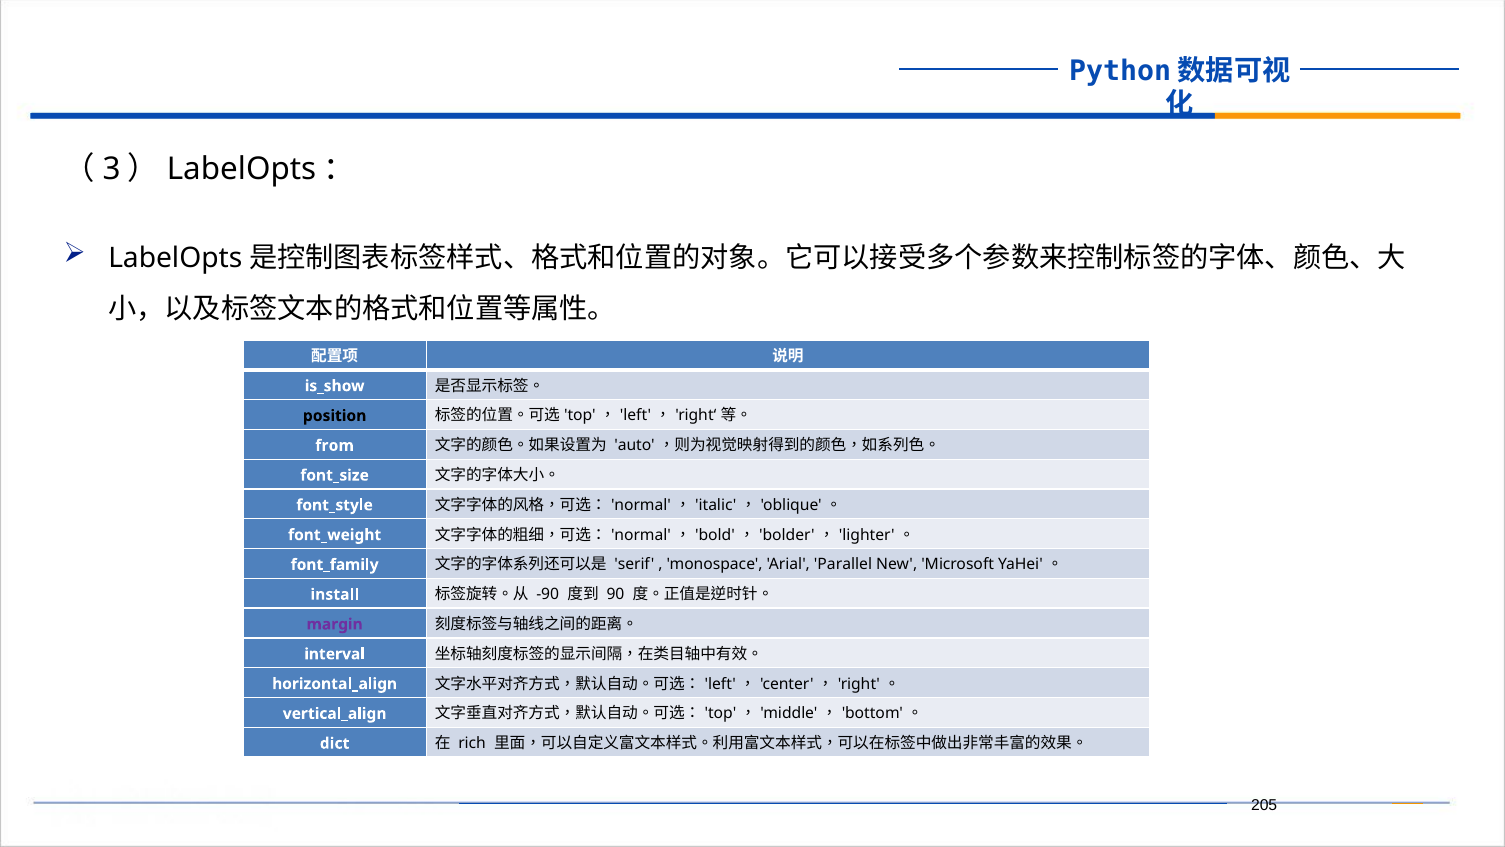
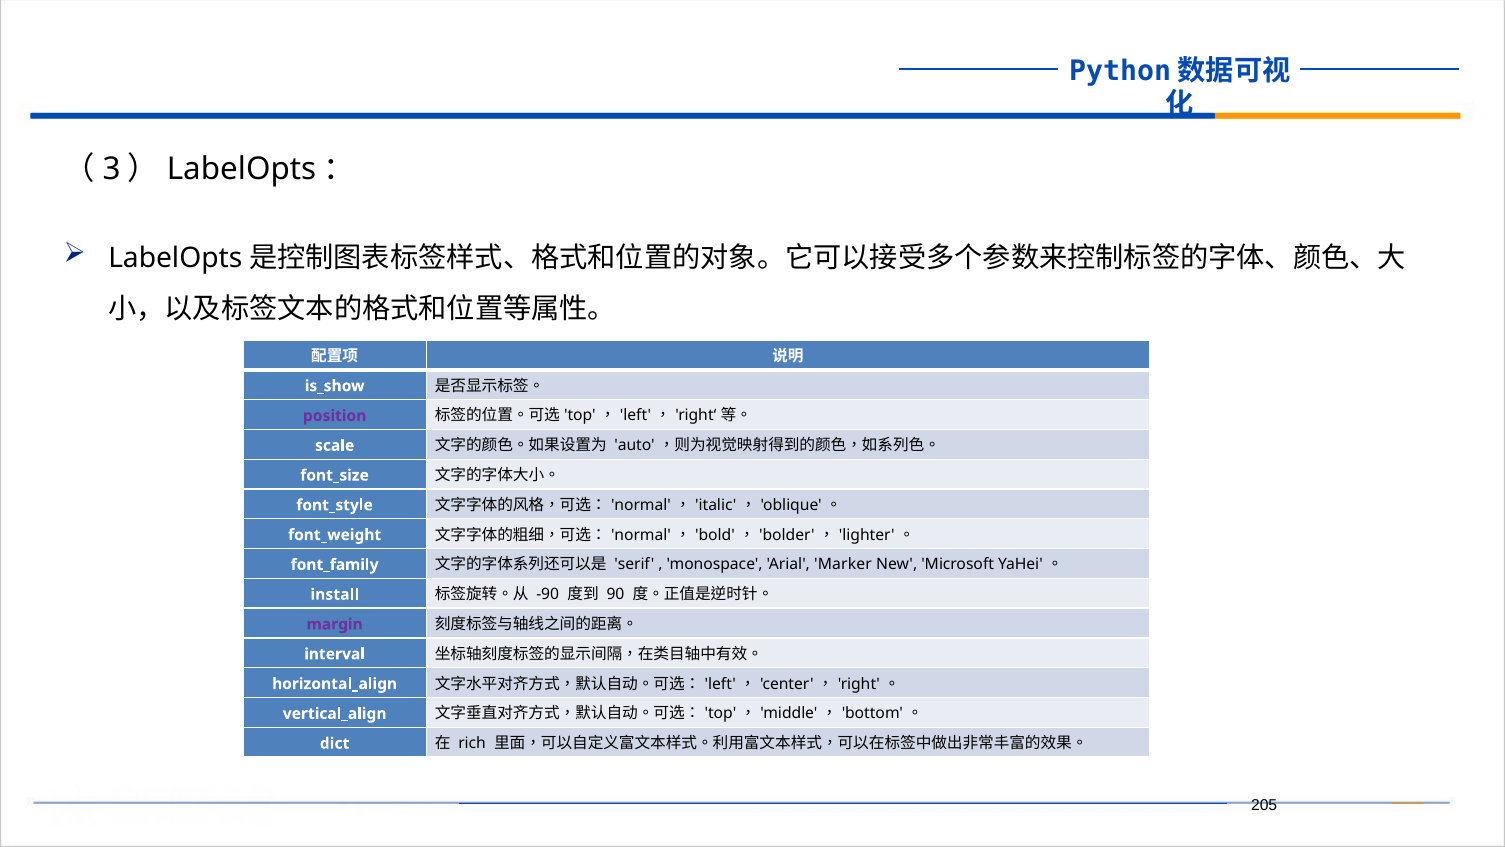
position colour: black -> purple
from: from -> scale
Parallel: Parallel -> Marker
